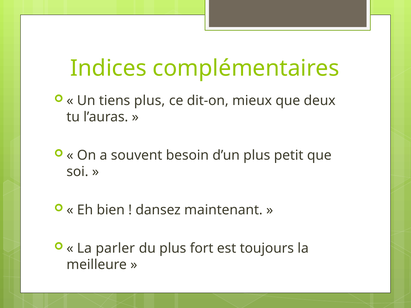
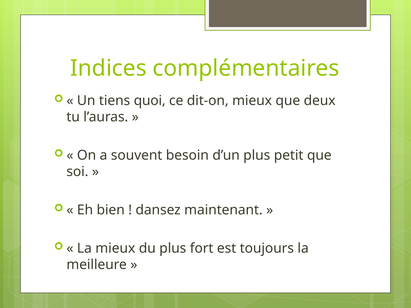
tiens plus: plus -> quoi
La parler: parler -> mieux
